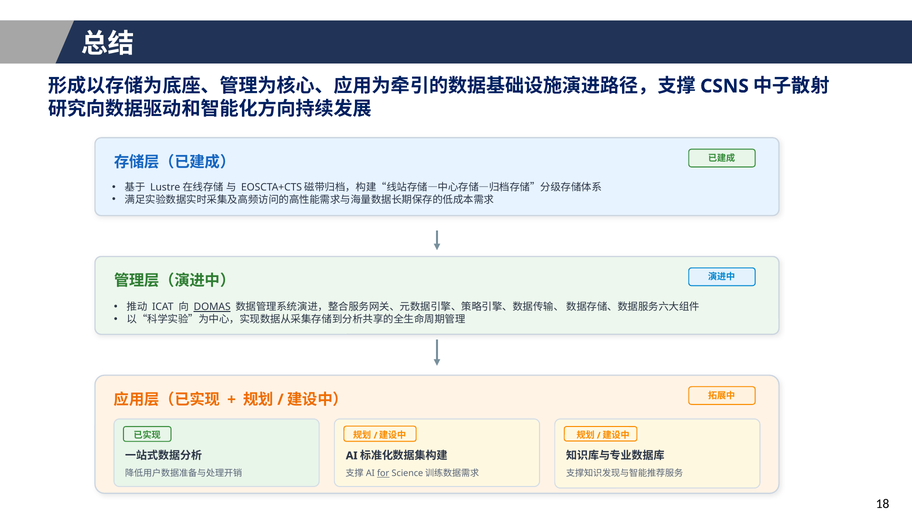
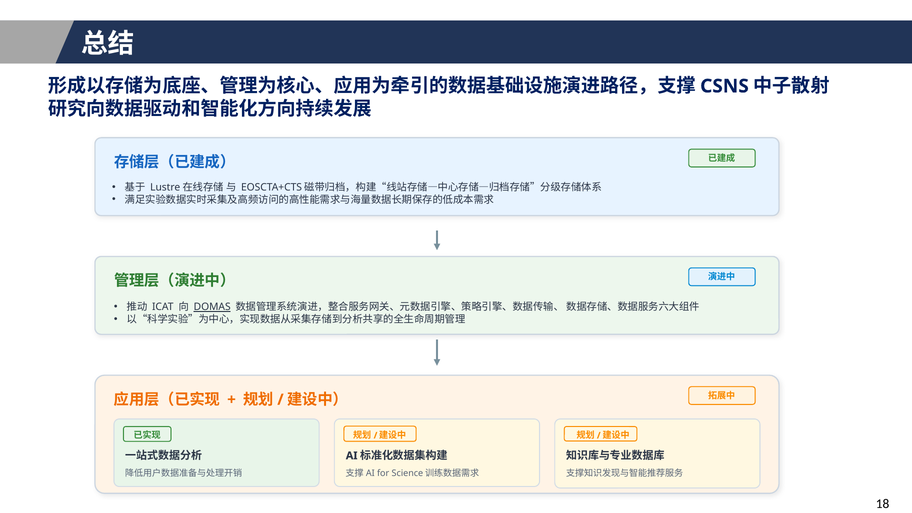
for underline: present -> none
